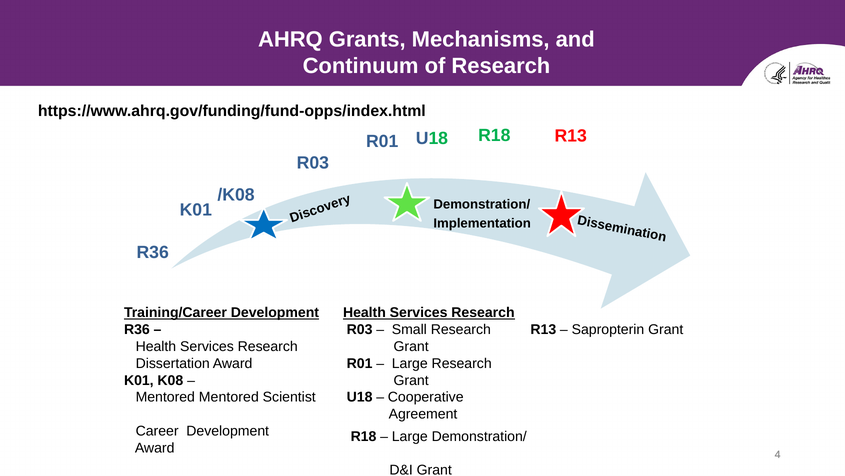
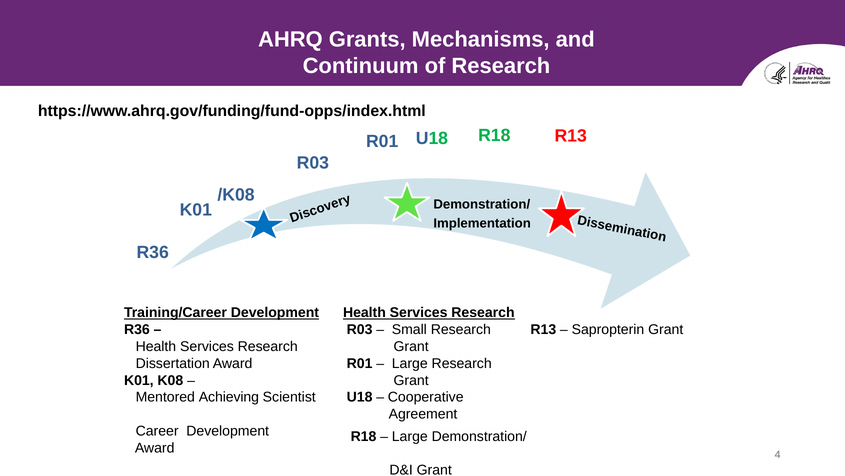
Mentored Mentored: Mentored -> Achieving
